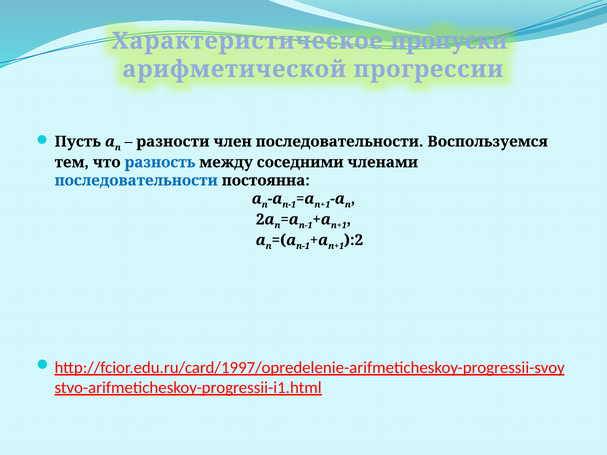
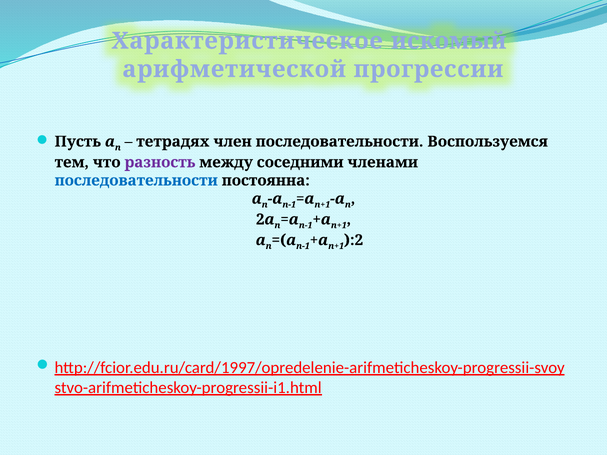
пропуски: пропуски -> искомый
разности: разности -> тетрадях
разность colour: blue -> purple
